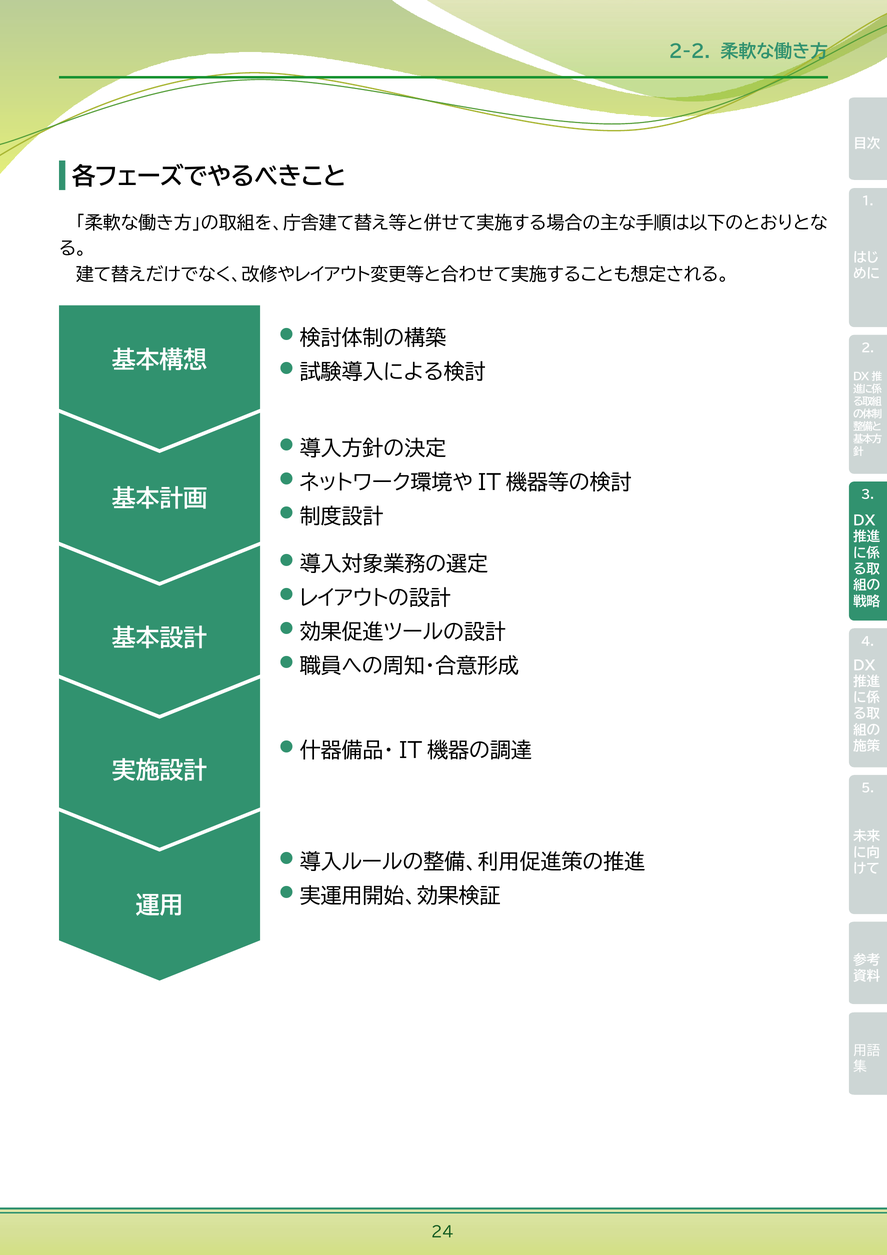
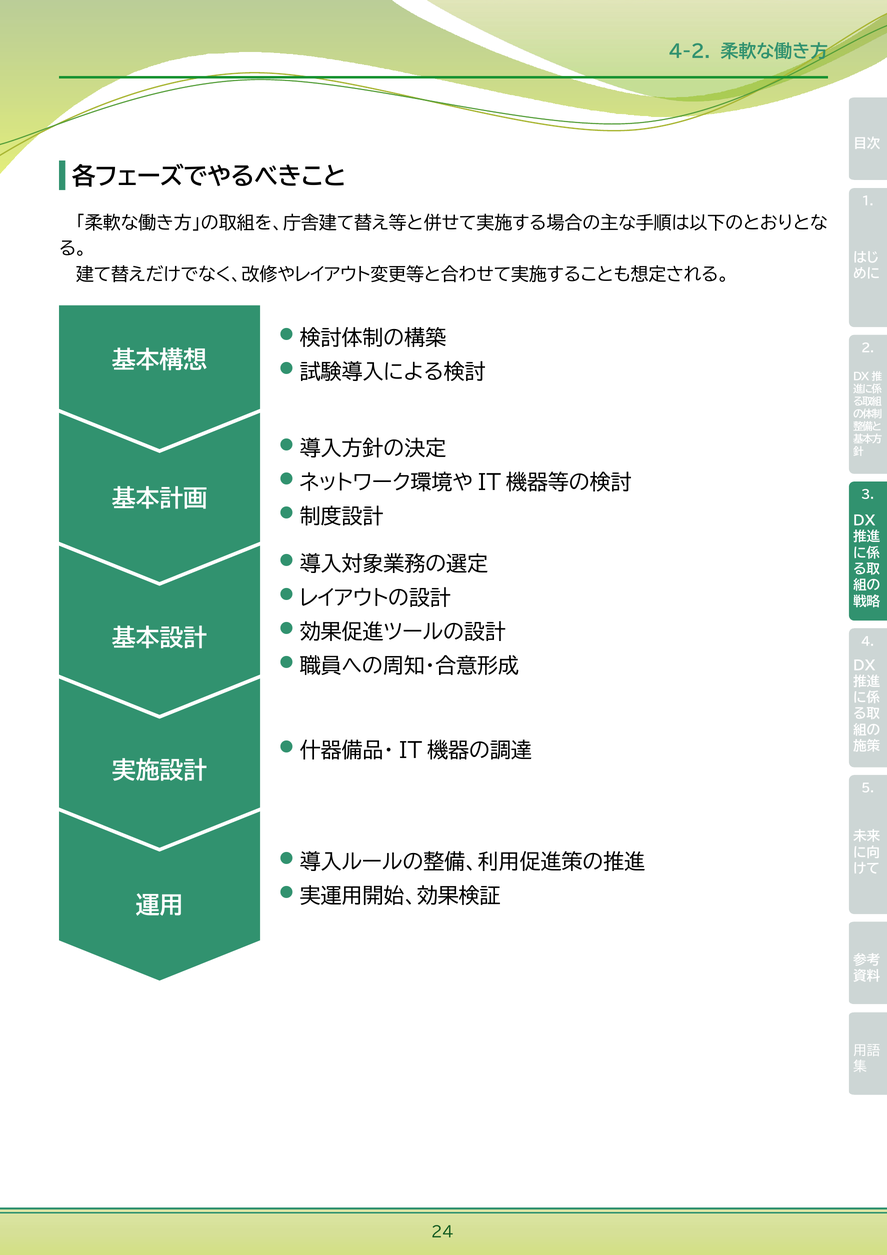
2-2: 2-2 -> 4-2
